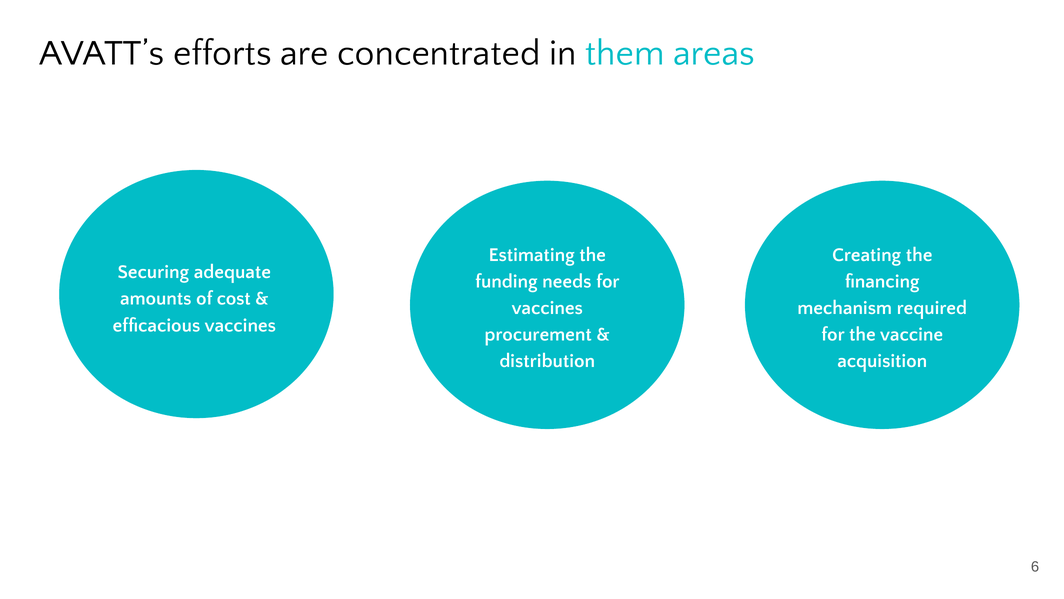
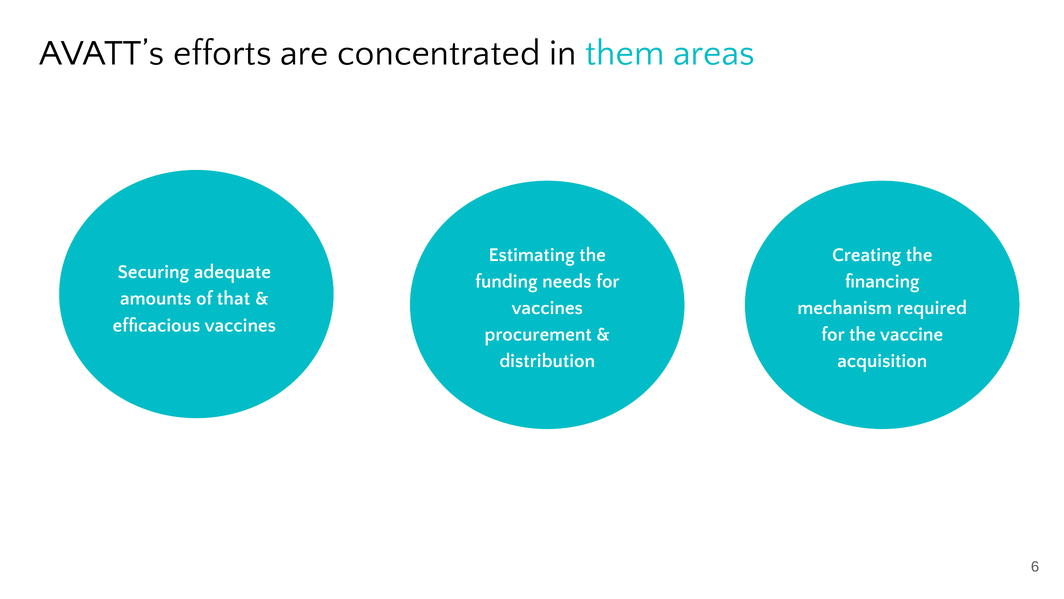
cost: cost -> that
